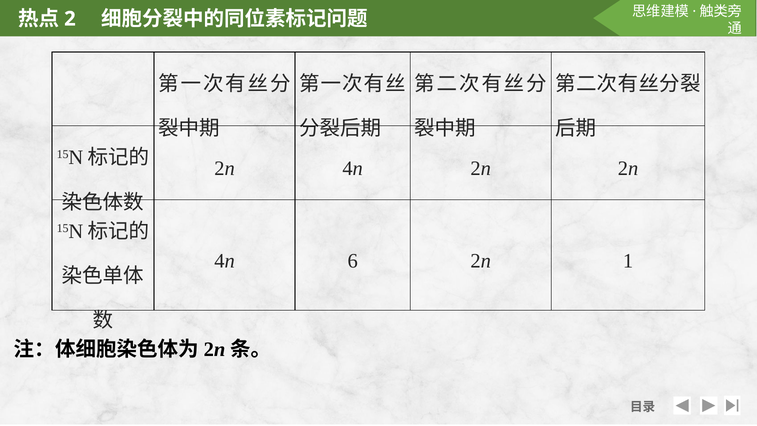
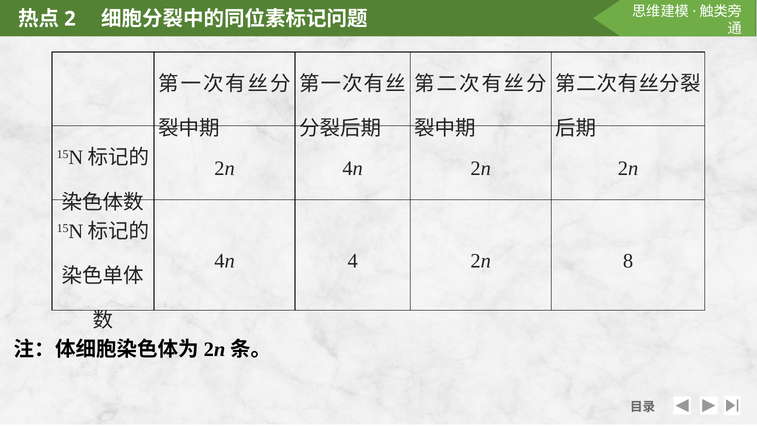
6: 6 -> 4
1: 1 -> 8
